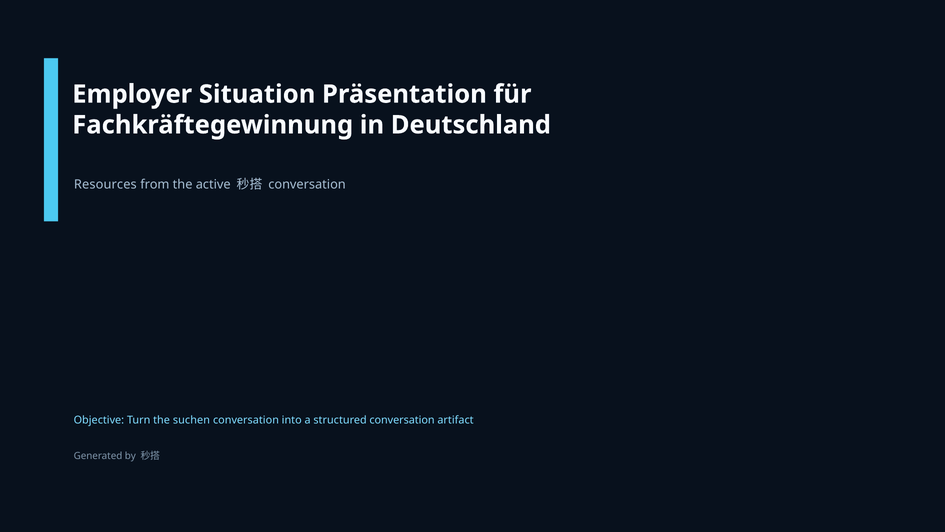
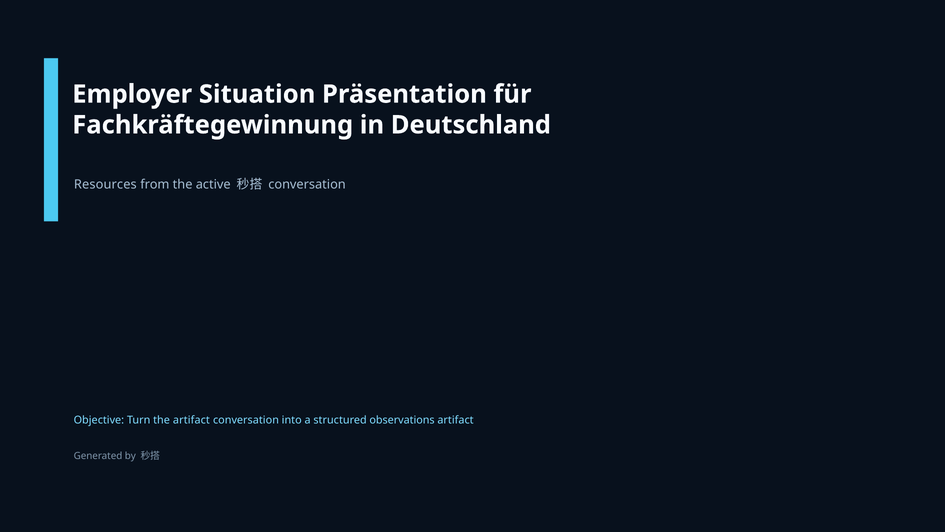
the suchen: suchen -> artifact
structured conversation: conversation -> observations
